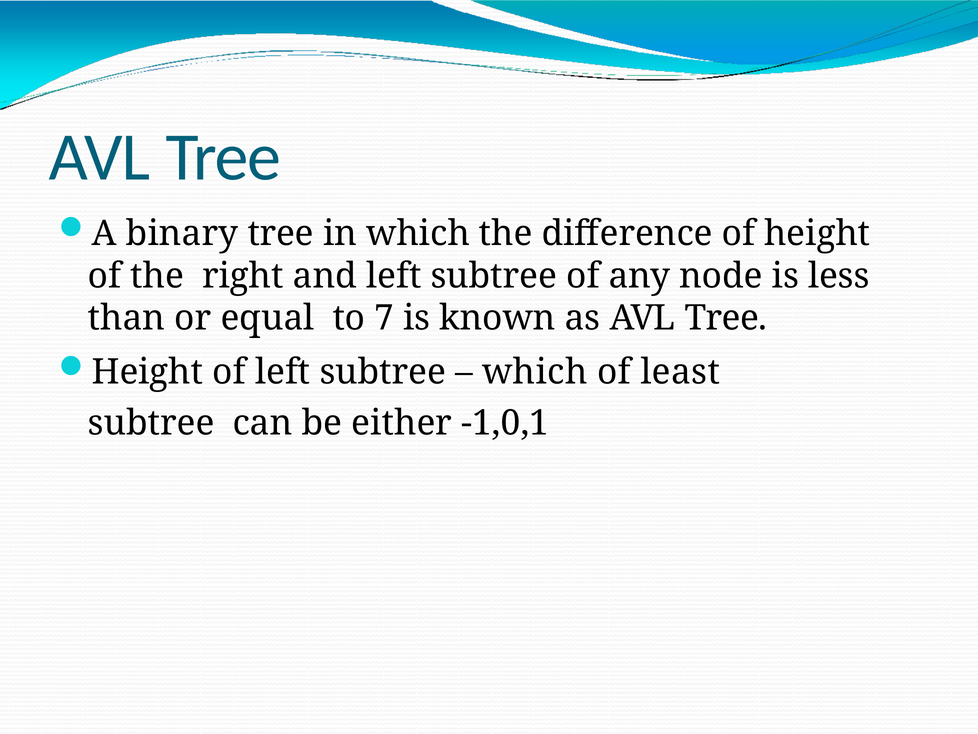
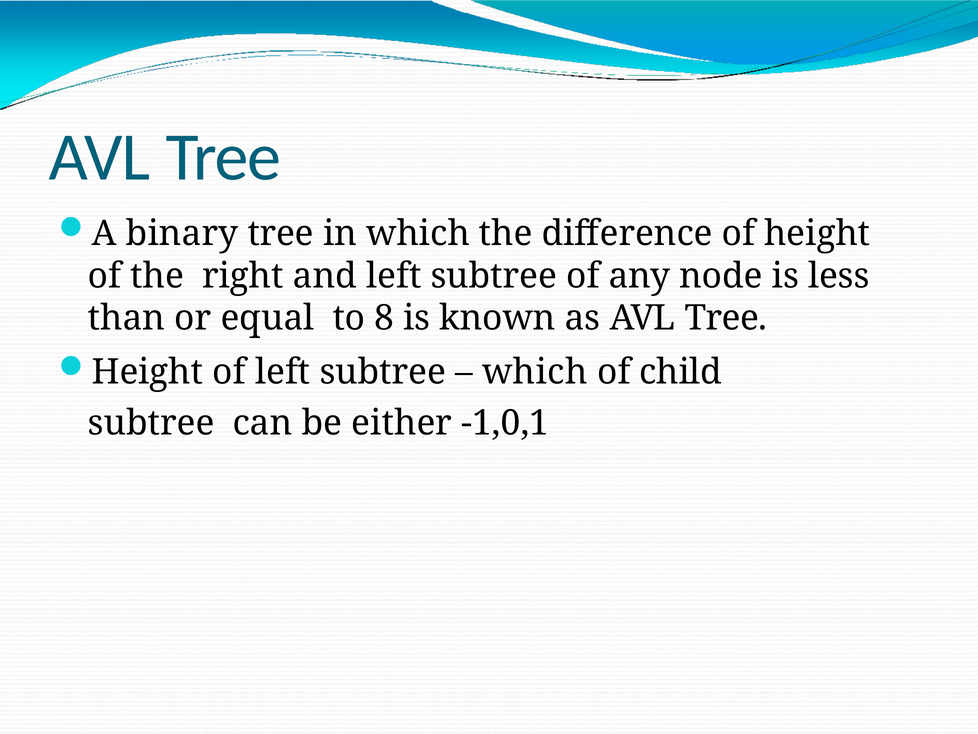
7: 7 -> 8
least: least -> child
